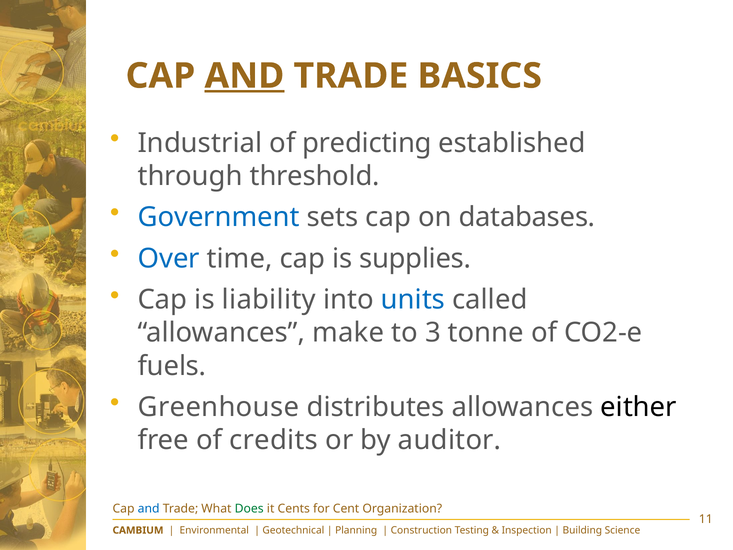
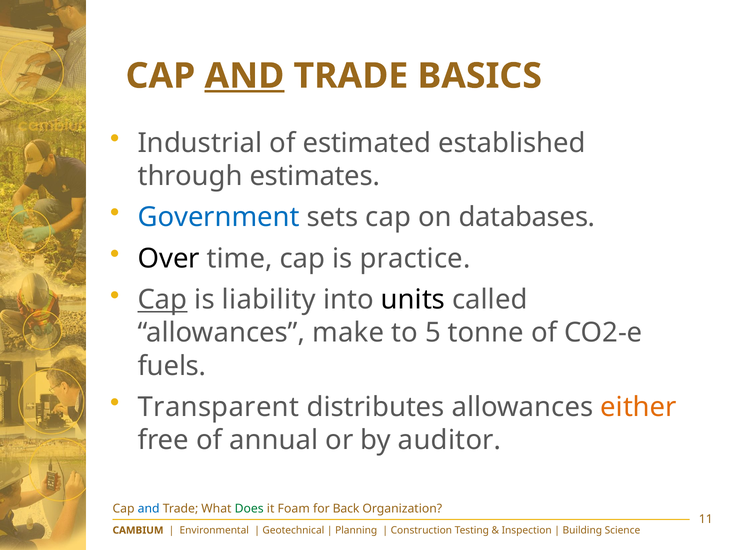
predicting: predicting -> estimated
threshold: threshold -> estimates
Over colour: blue -> black
supplies: supplies -> practice
Cap at (162, 300) underline: none -> present
units colour: blue -> black
3: 3 -> 5
Greenhouse: Greenhouse -> Transparent
either colour: black -> orange
credits: credits -> annual
Cents: Cents -> Foam
Cent: Cent -> Back
